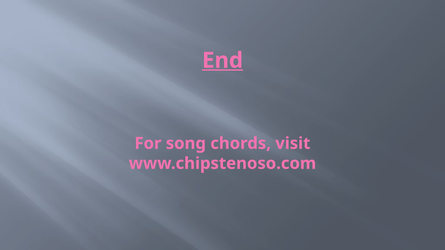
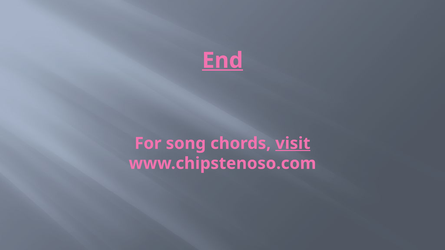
visit underline: none -> present
